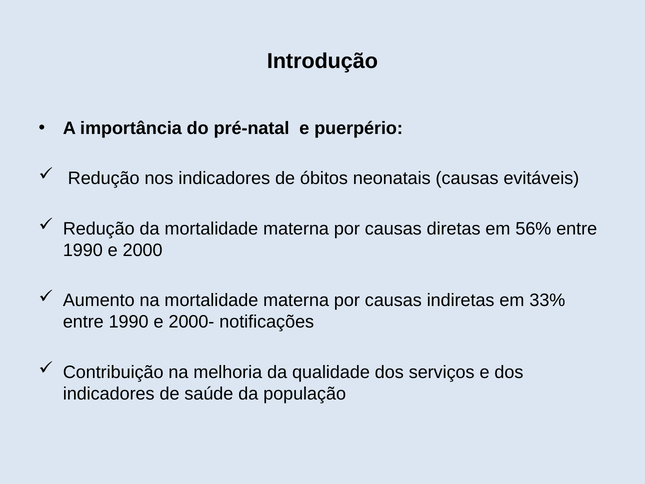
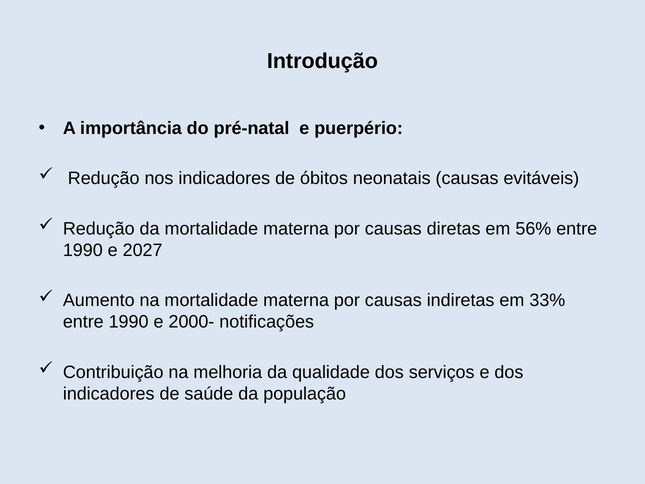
2000: 2000 -> 2027
